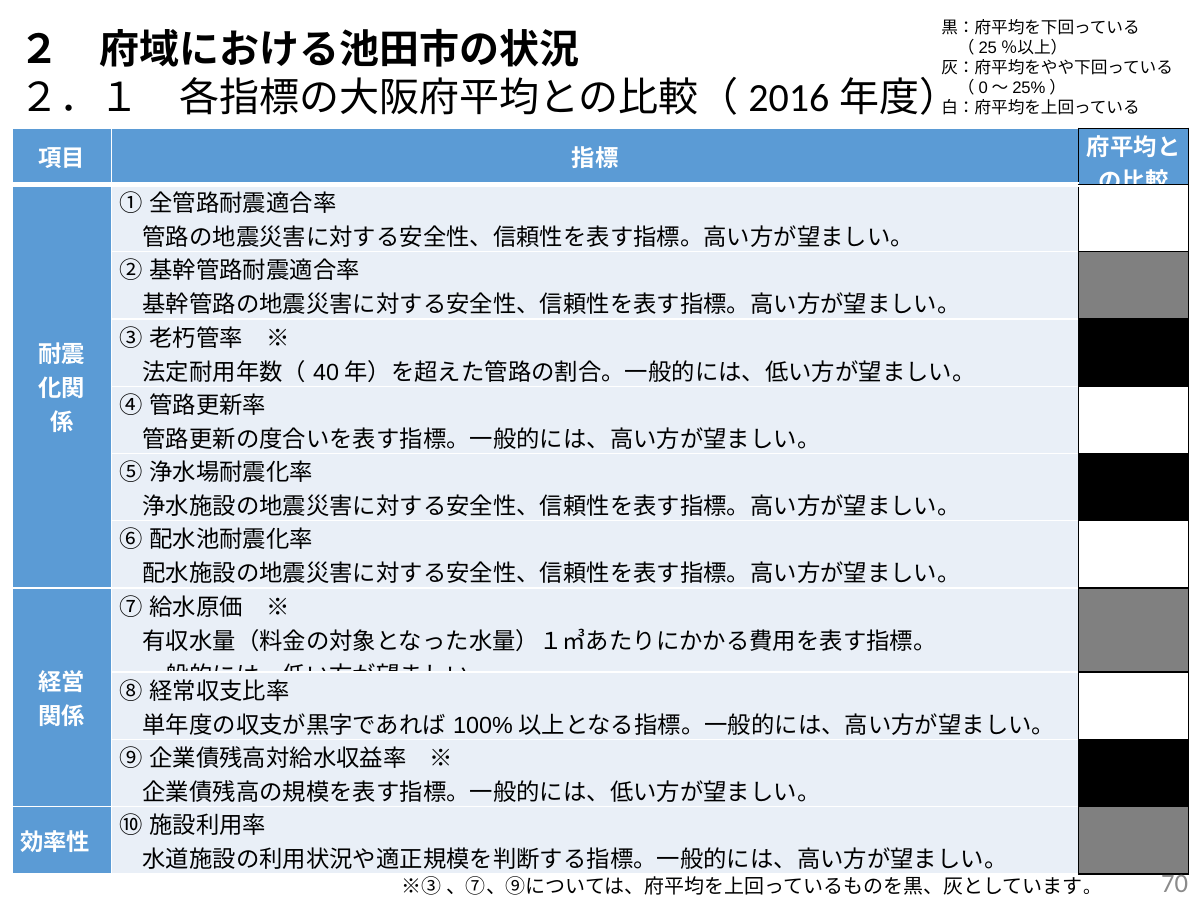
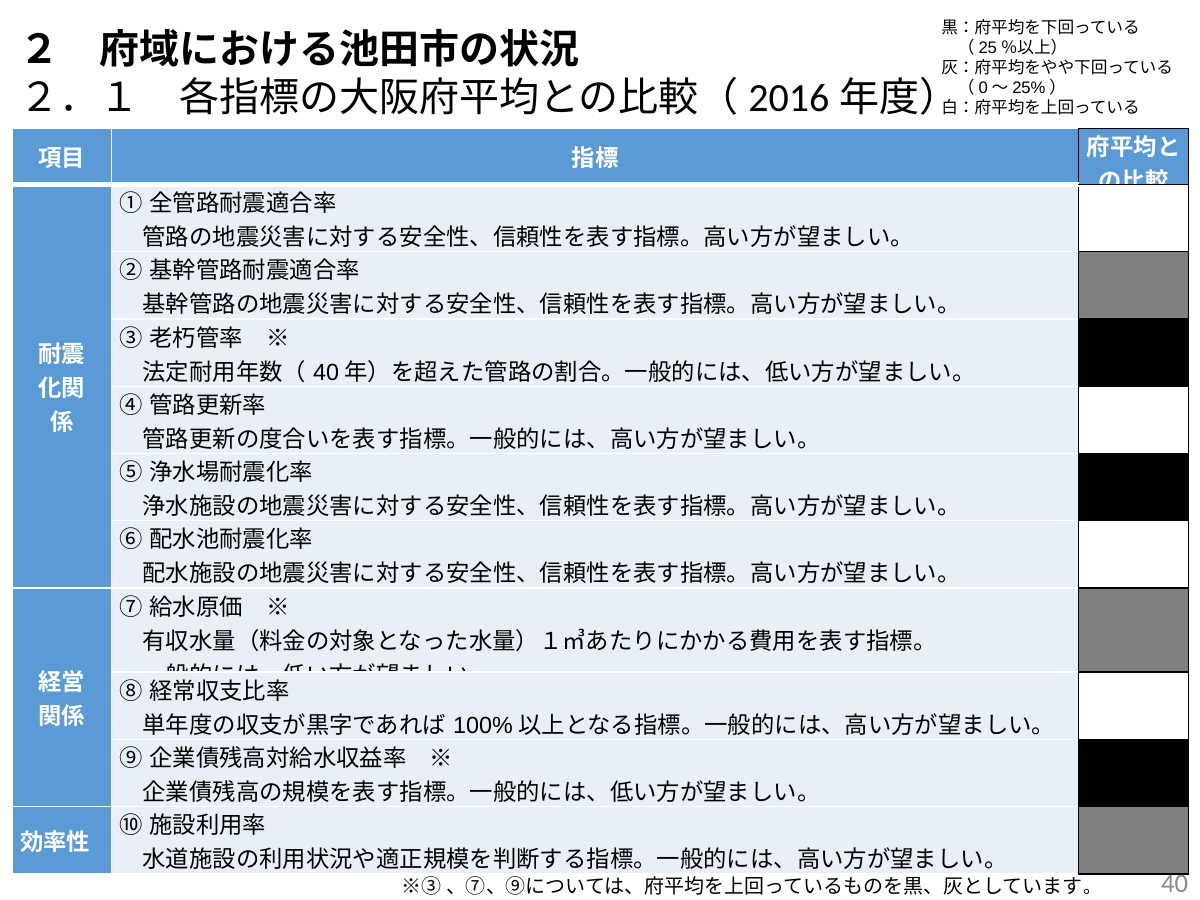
70: 70 -> 40
